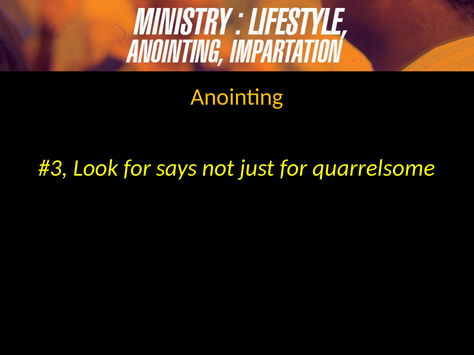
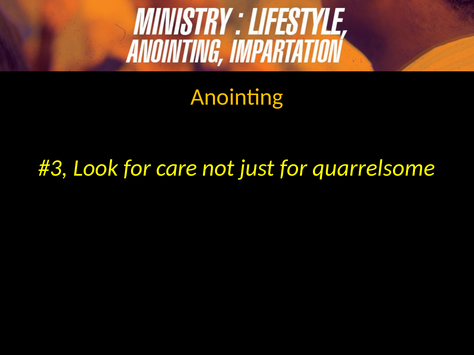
says: says -> care
